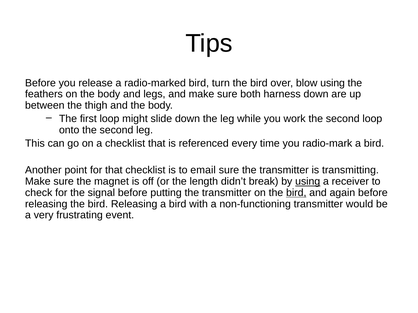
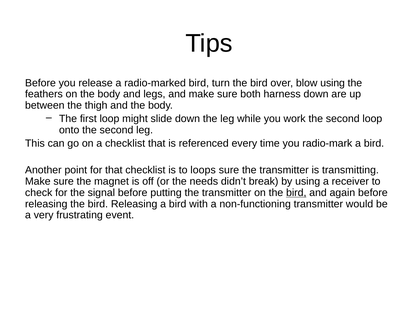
email: email -> loops
length: length -> needs
using at (308, 182) underline: present -> none
